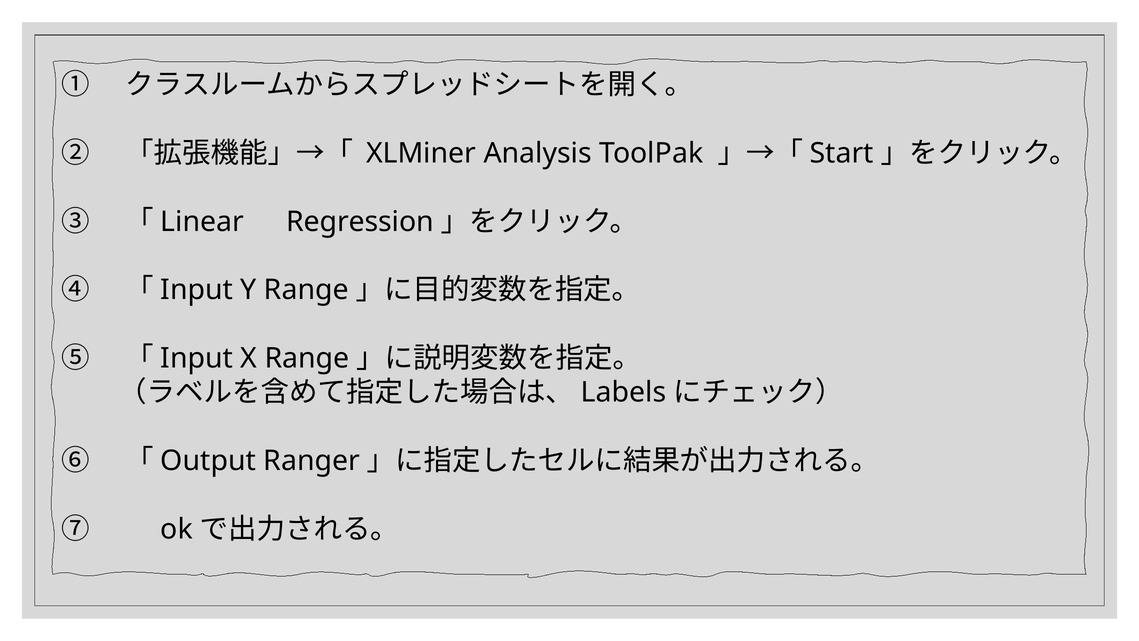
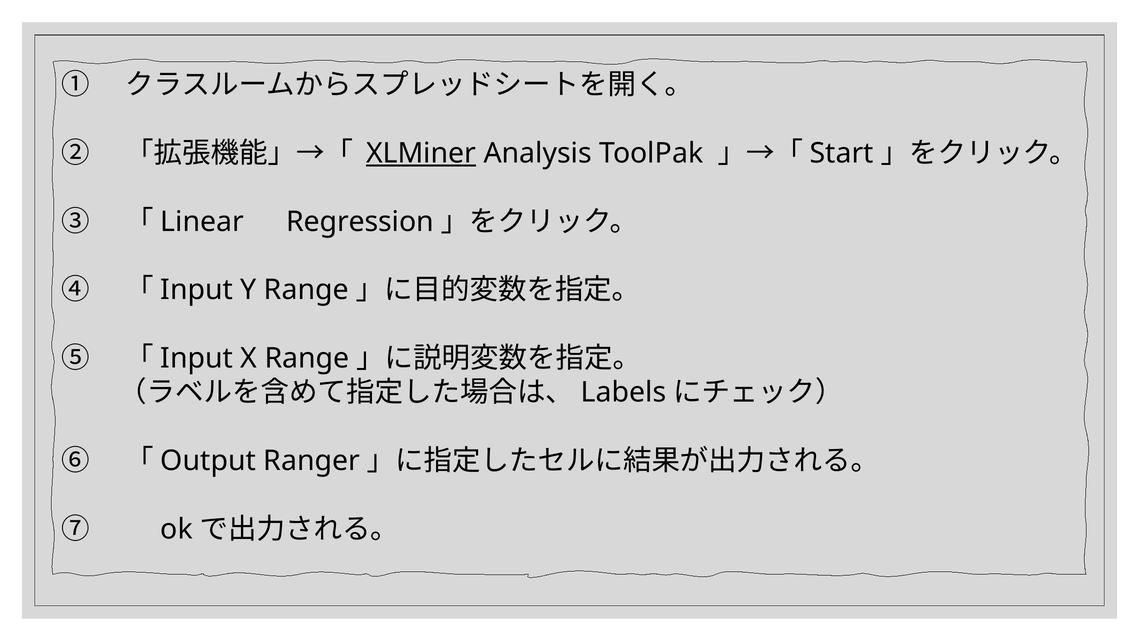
XLMiner underline: none -> present
